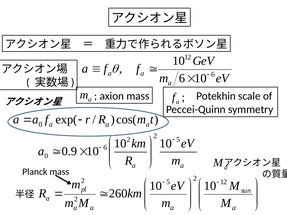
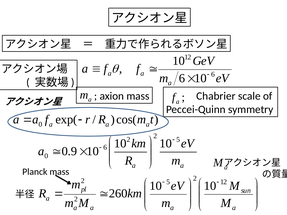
Potekhin: Potekhin -> Chabrier
